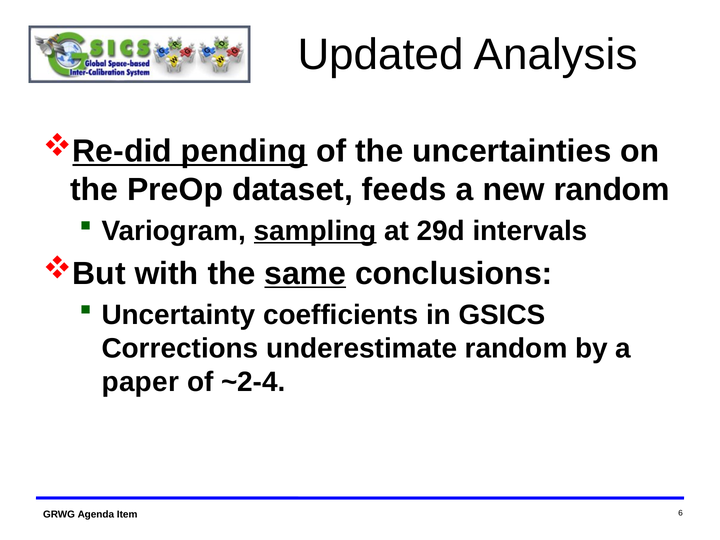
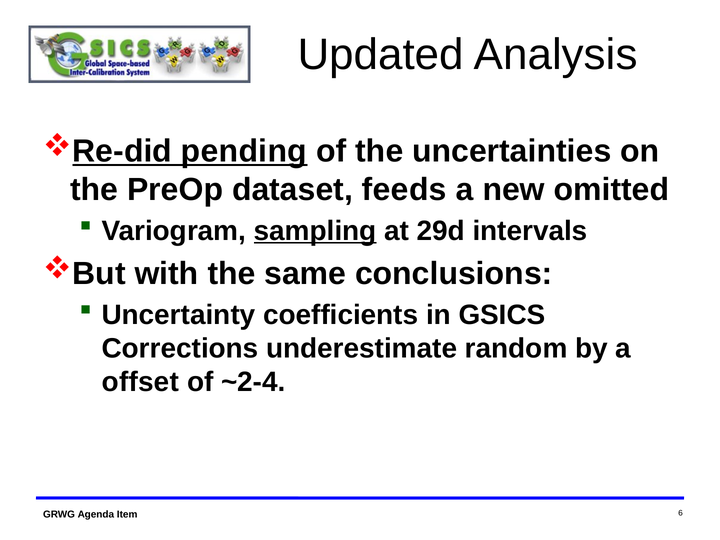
new random: random -> omitted
same underline: present -> none
paper: paper -> offset
